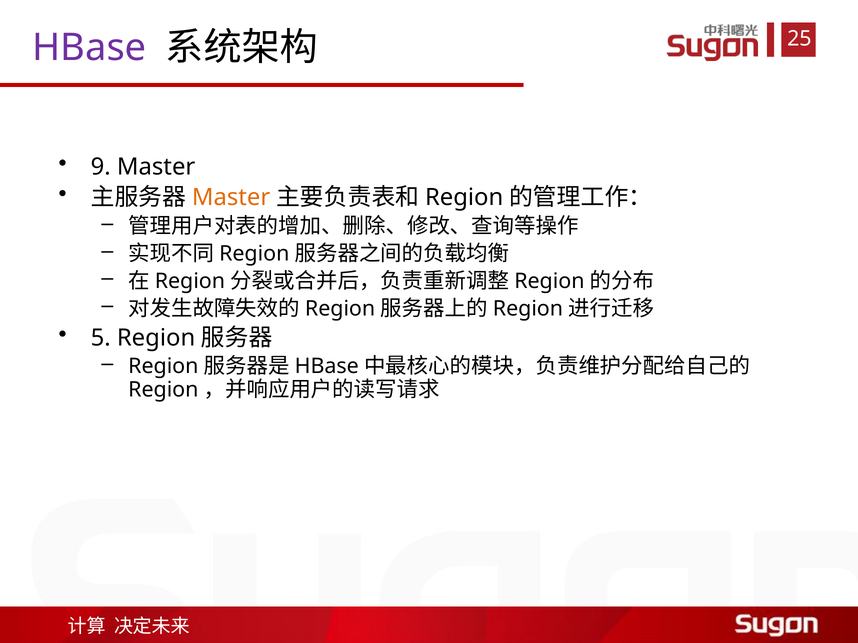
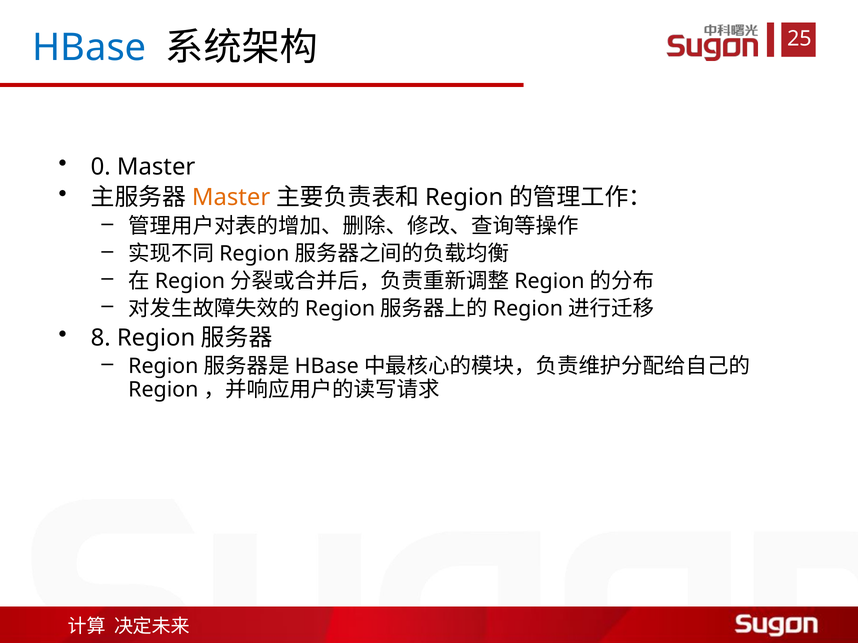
HBase colour: purple -> blue
9: 9 -> 0
5: 5 -> 8
